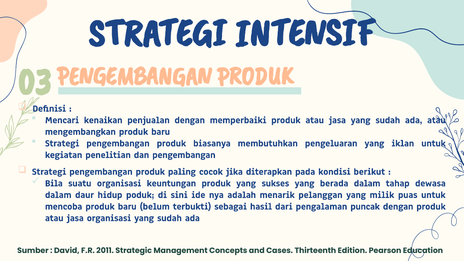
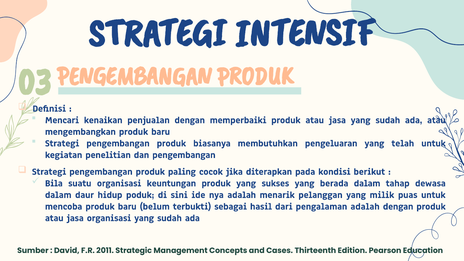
iklan: iklan -> telah
pengalaman puncak: puncak -> adalah
